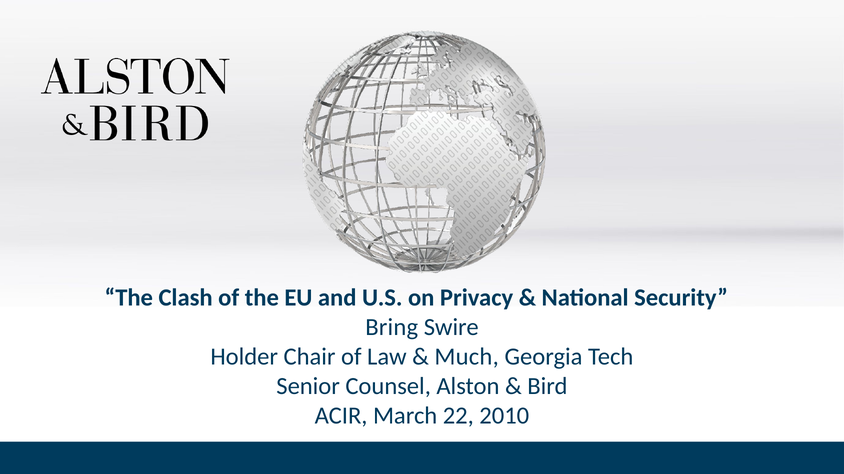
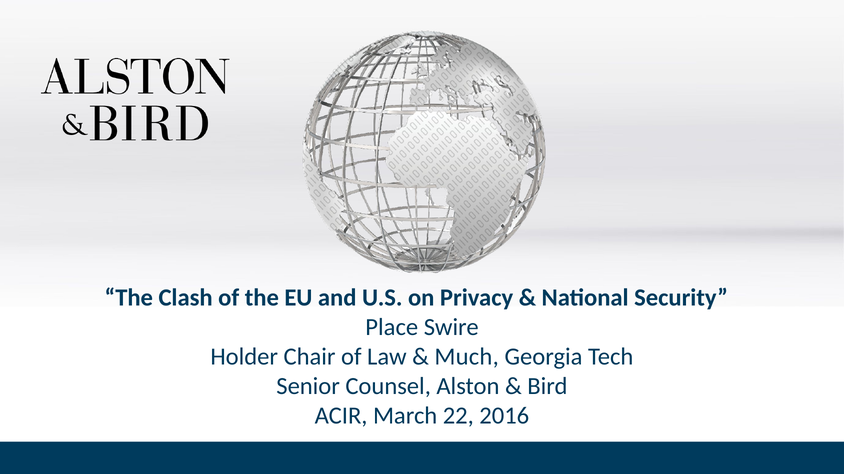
Bring: Bring -> Place
2010: 2010 -> 2016
